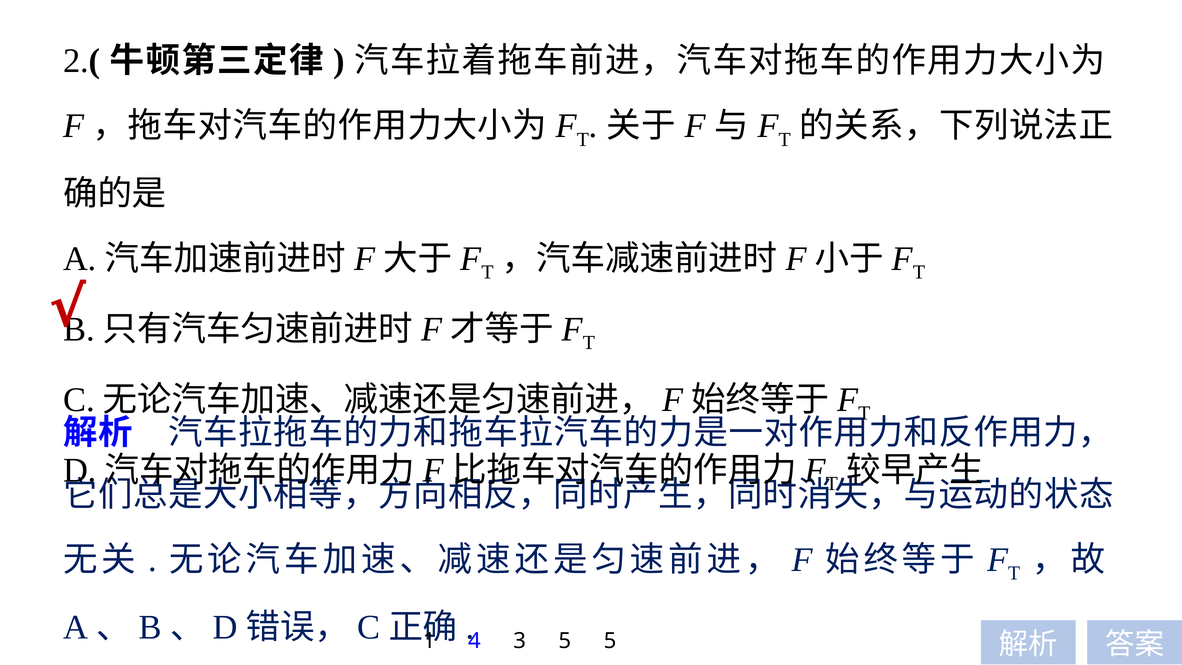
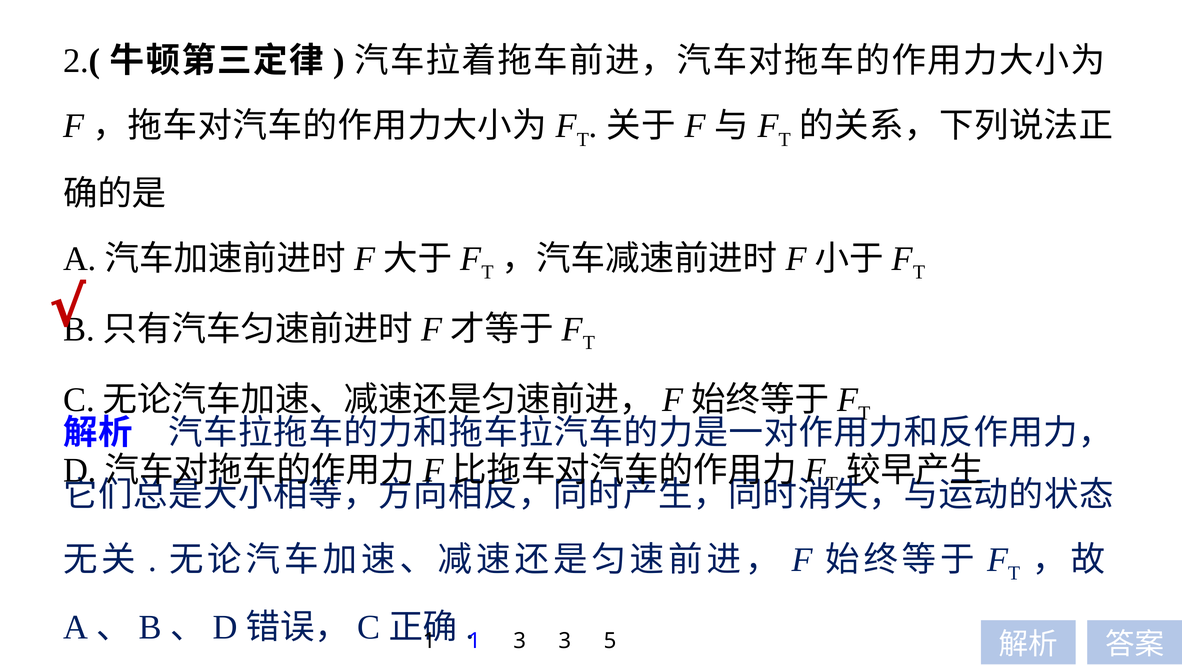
4 at (474, 641): 4 -> 1
3 5: 5 -> 3
